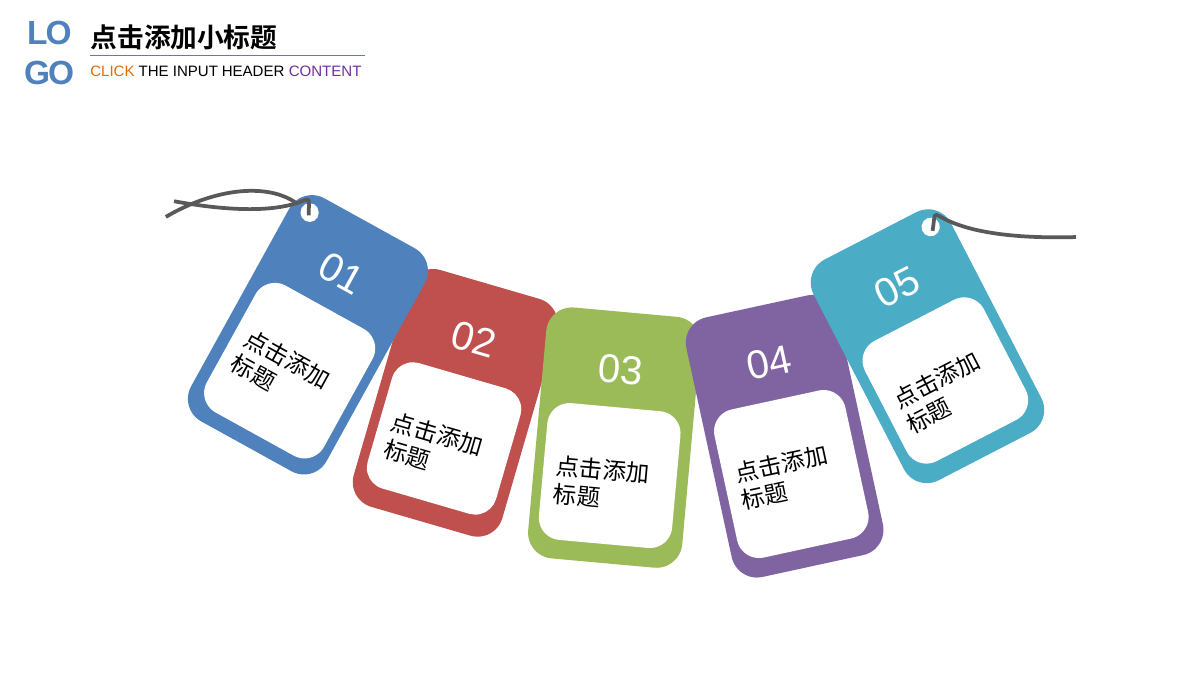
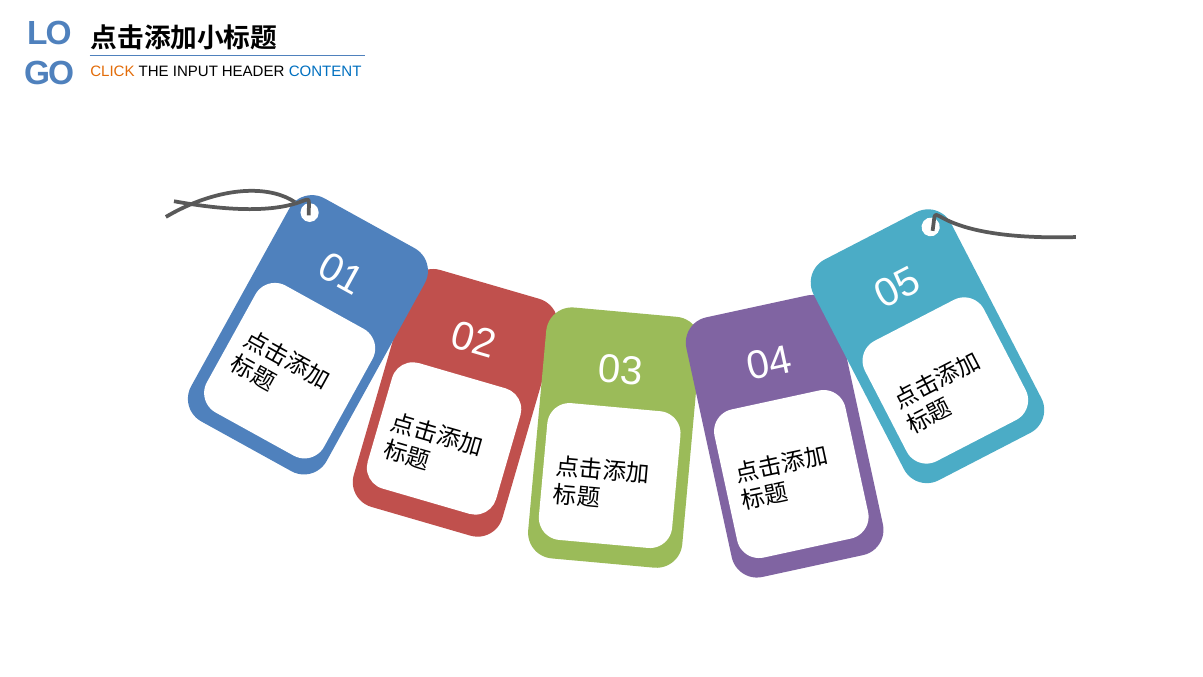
CONTENT colour: purple -> blue
